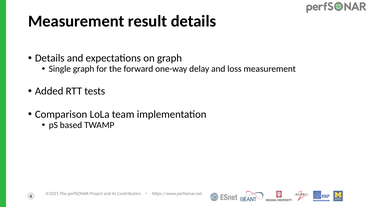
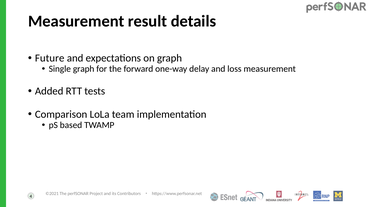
Details at (50, 58): Details -> Future
